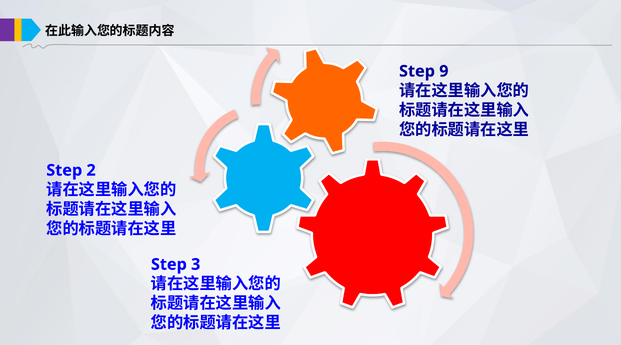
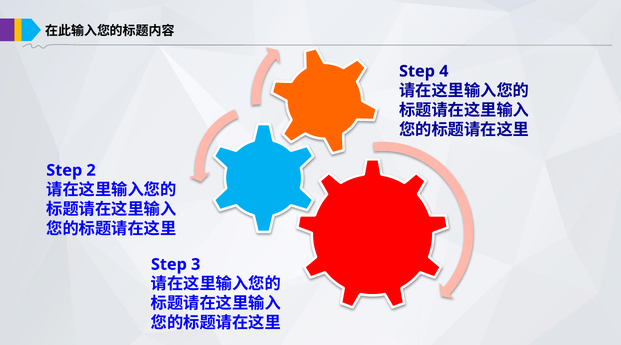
9: 9 -> 4
